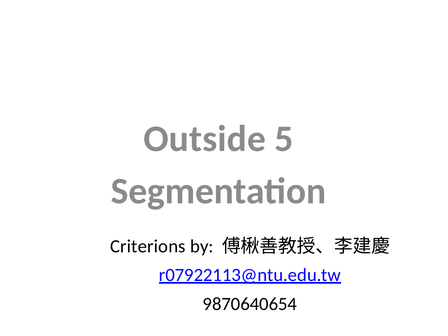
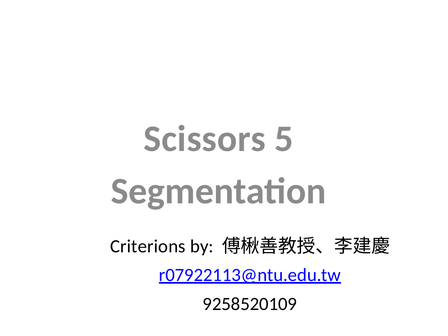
Outside: Outside -> Scissors
9870640654: 9870640654 -> 9258520109
